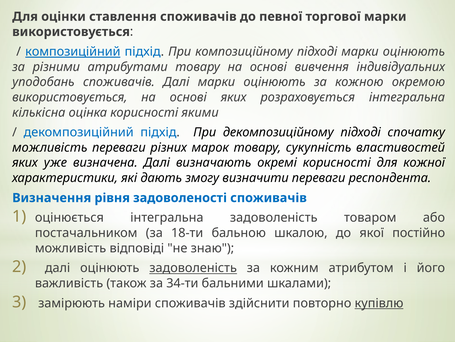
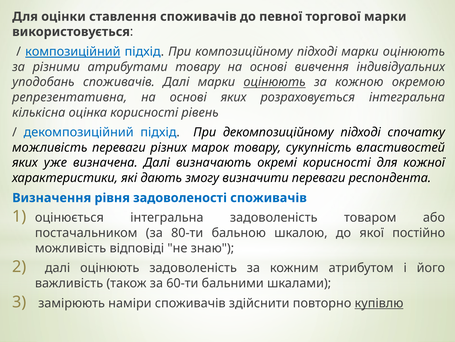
оцінюють at (275, 82) underline: none -> present
використовується at (70, 97): використовується -> репрезентативна
якими: якими -> рівень
18-ти: 18-ти -> 80-ти
задоволеність at (193, 268) underline: present -> none
34-ти: 34-ти -> 60-ти
